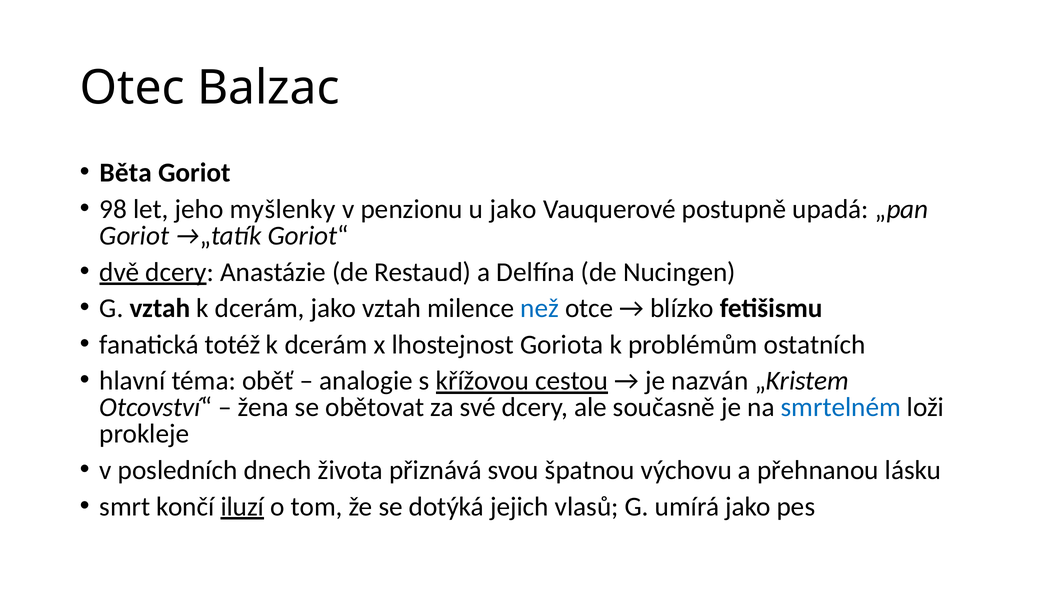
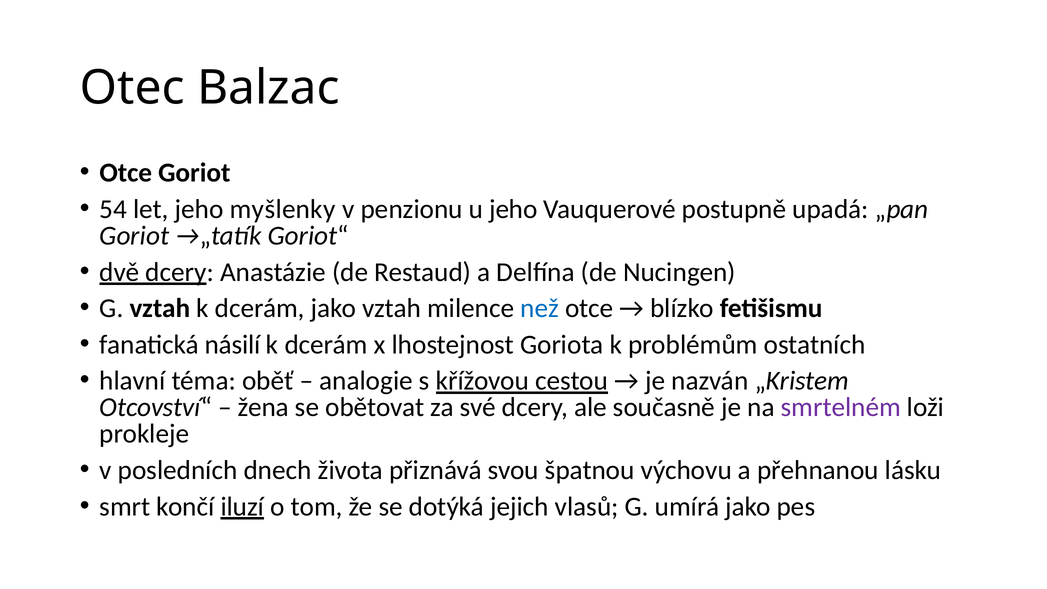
Běta at (126, 173): Běta -> Otce
98: 98 -> 54
u jako: jako -> jeho
totéž: totéž -> násilí
smrtelném colour: blue -> purple
